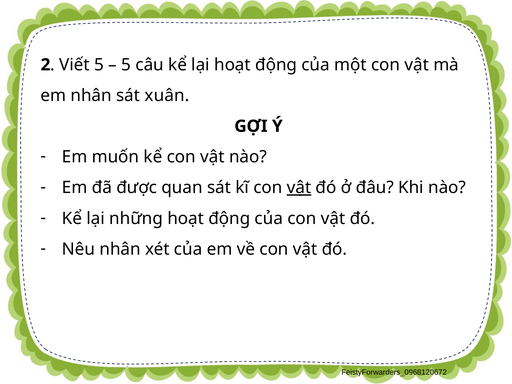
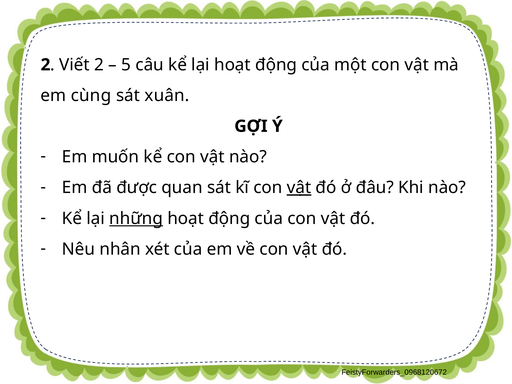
Viết 5: 5 -> 2
em nhân: nhân -> cùng
những underline: none -> present
